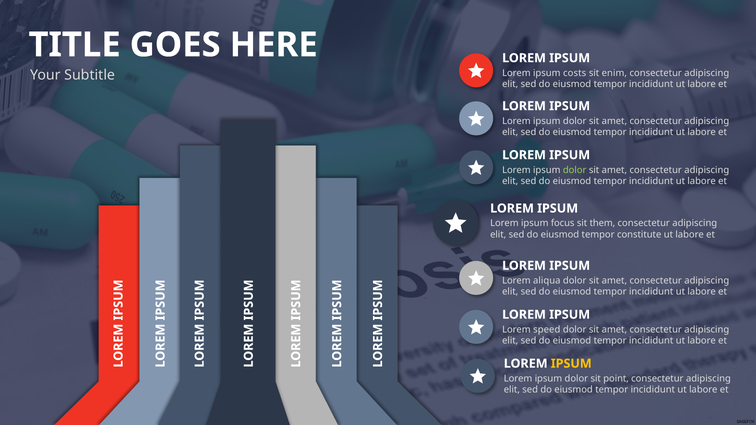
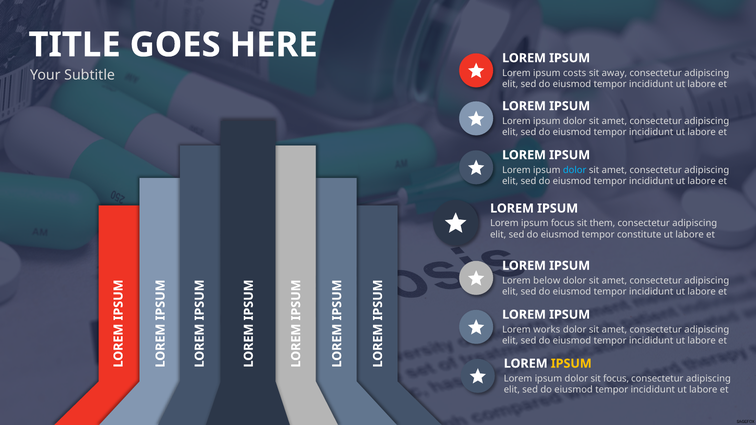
enim: enim -> away
dolor at (575, 170) colour: light green -> light blue
aliqua: aliqua -> below
speed: speed -> works
sit point: point -> focus
